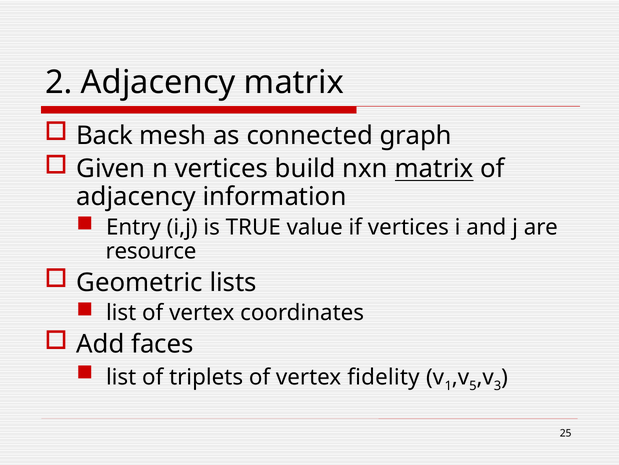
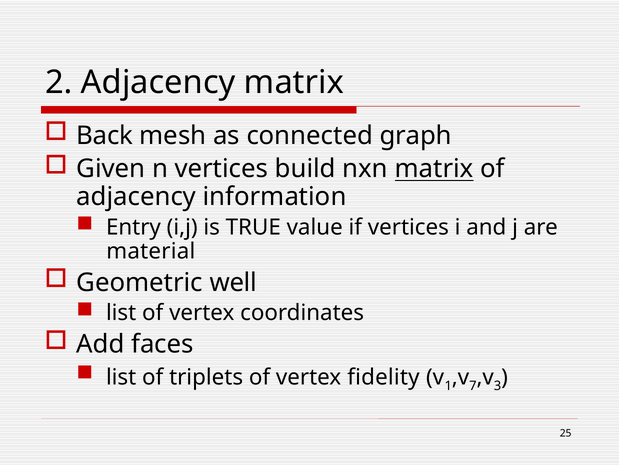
resource: resource -> material
lists: lists -> well
5: 5 -> 7
